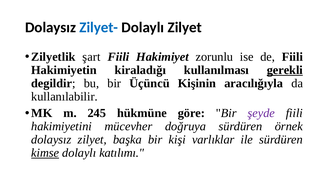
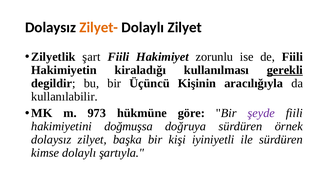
Zilyet- colour: blue -> orange
245: 245 -> 973
mücevher: mücevher -> doğmuşsa
varlıklar: varlıklar -> iyiniyetli
kimse underline: present -> none
katılımı: katılımı -> şartıyla
